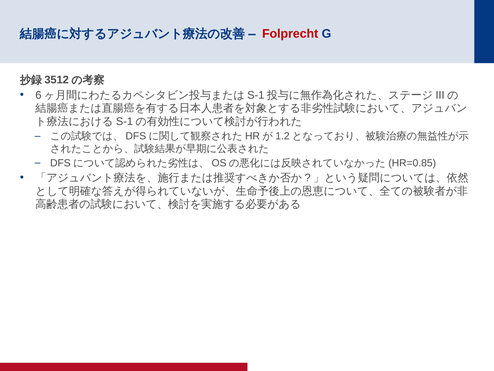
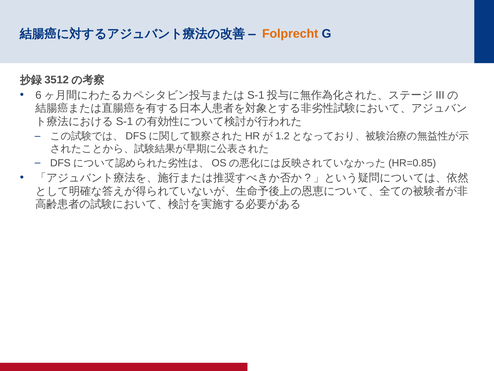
Folprecht colour: red -> orange
